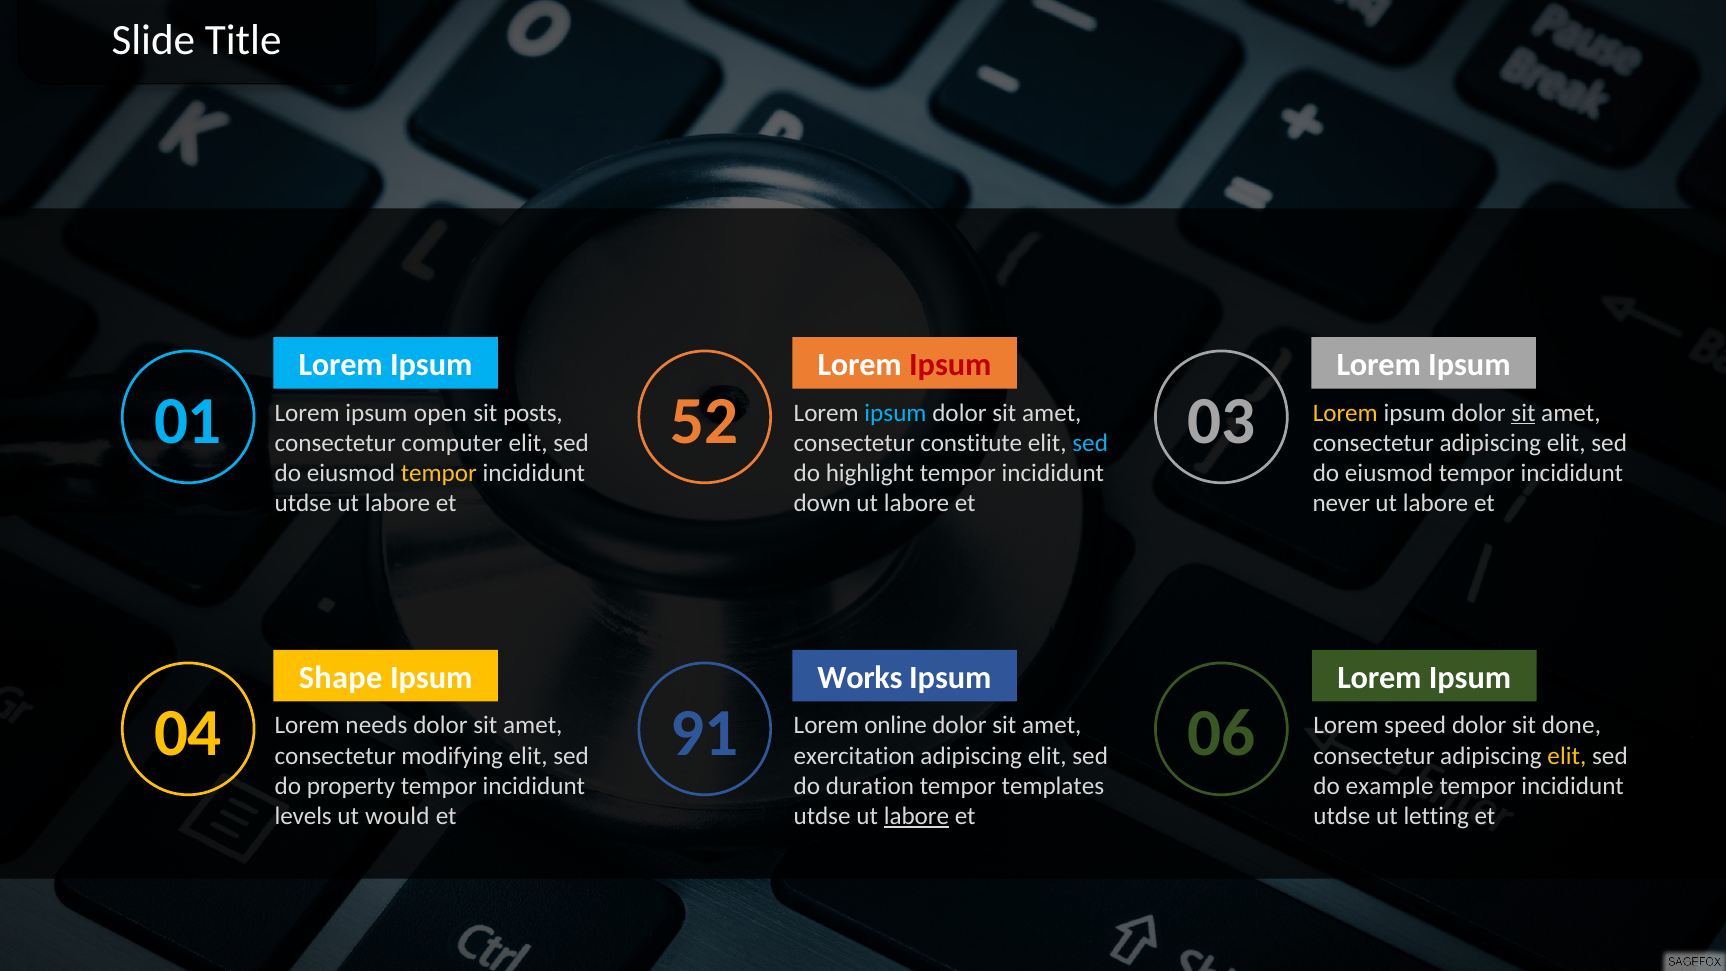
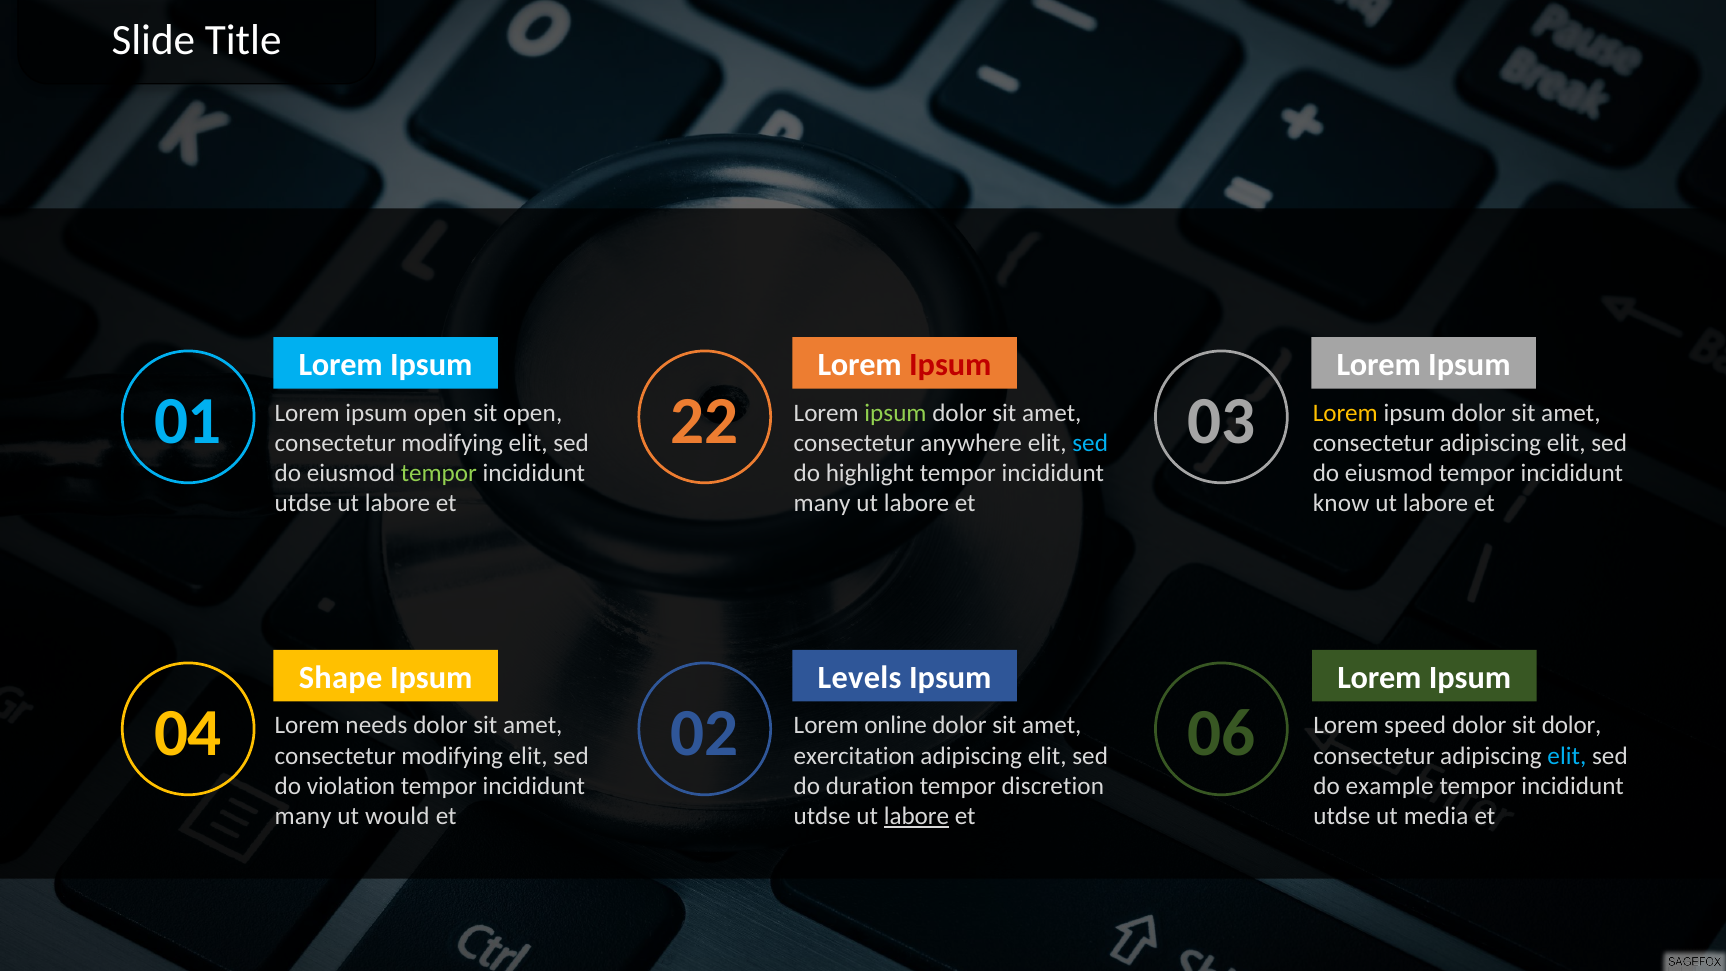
52: 52 -> 22
sit posts: posts -> open
ipsum at (896, 413) colour: light blue -> light green
sit at (1523, 413) underline: present -> none
computer at (452, 443): computer -> modifying
constitute: constitute -> anywhere
tempor at (439, 473) colour: yellow -> light green
down at (822, 503): down -> many
never: never -> know
Works: Works -> Levels
91: 91 -> 02
sit done: done -> dolor
elit at (1567, 756) colour: yellow -> light blue
property: property -> violation
templates: templates -> discretion
levels at (303, 816): levels -> many
letting: letting -> media
